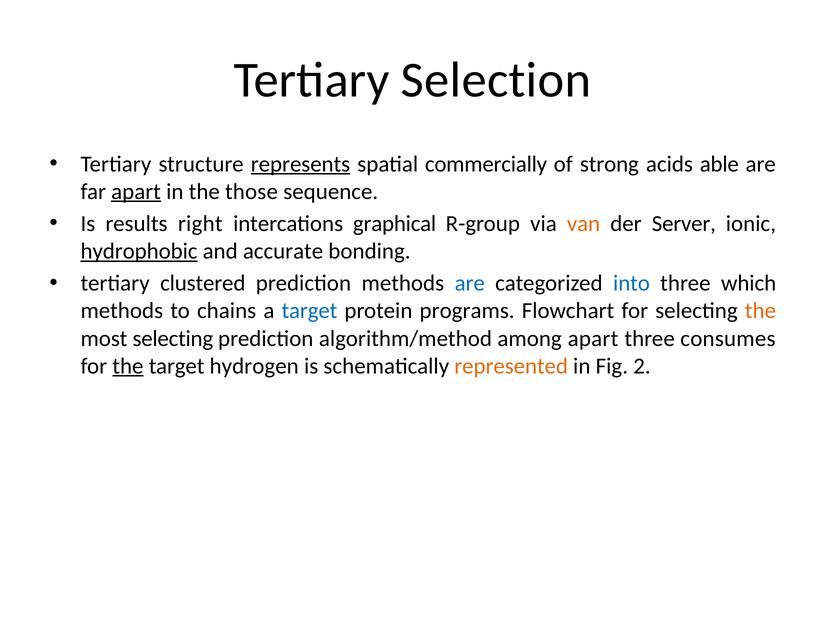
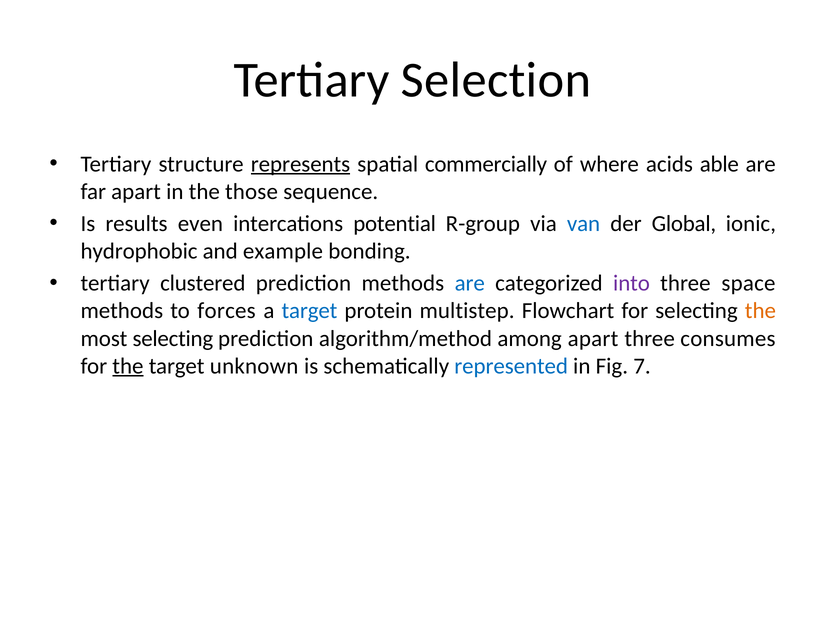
strong: strong -> where
apart at (136, 192) underline: present -> none
right: right -> even
graphical: graphical -> potential
van colour: orange -> blue
Server: Server -> Global
hydrophobic underline: present -> none
accurate: accurate -> example
into colour: blue -> purple
which: which -> space
chains: chains -> forces
programs: programs -> multistep
hydrogen: hydrogen -> unknown
represented colour: orange -> blue
2: 2 -> 7
